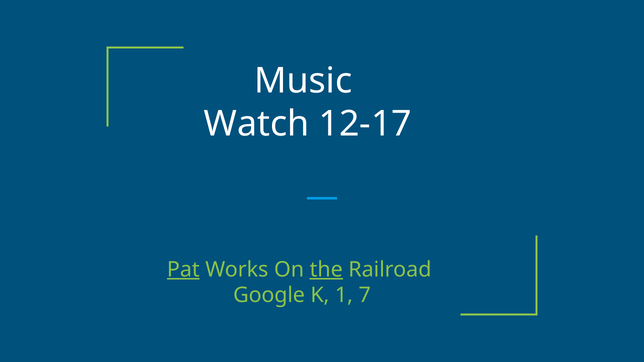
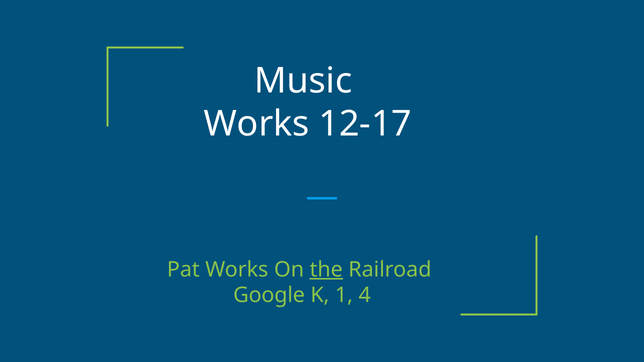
Watch at (257, 124): Watch -> Works
Pat underline: present -> none
7: 7 -> 4
